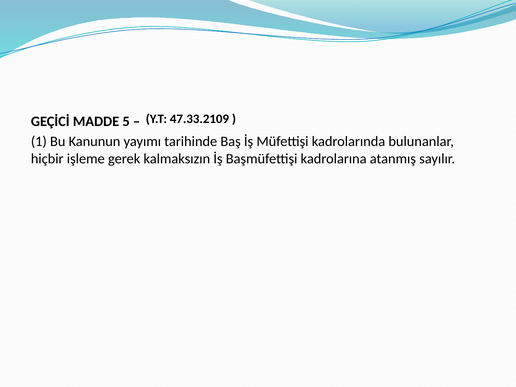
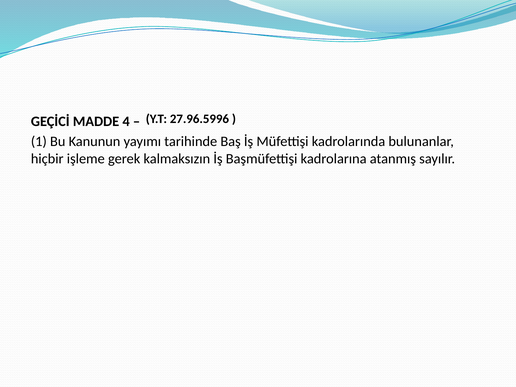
47.33.2109: 47.33.2109 -> 27.96.5996
5: 5 -> 4
